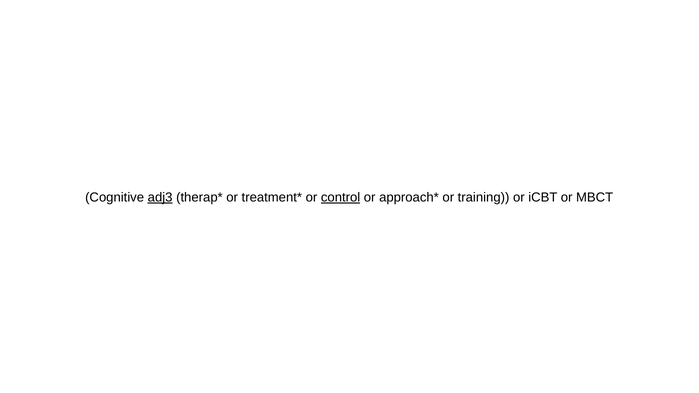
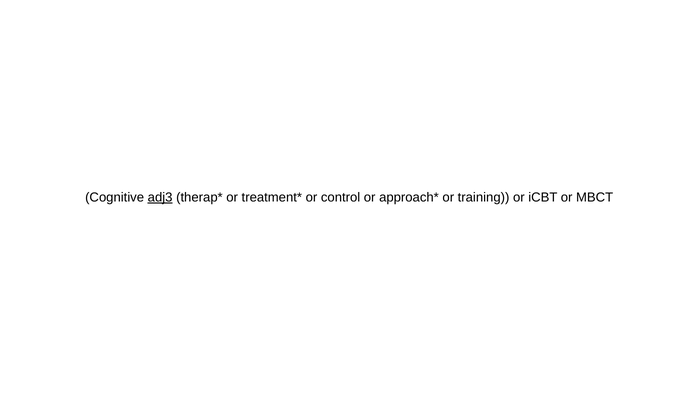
control underline: present -> none
